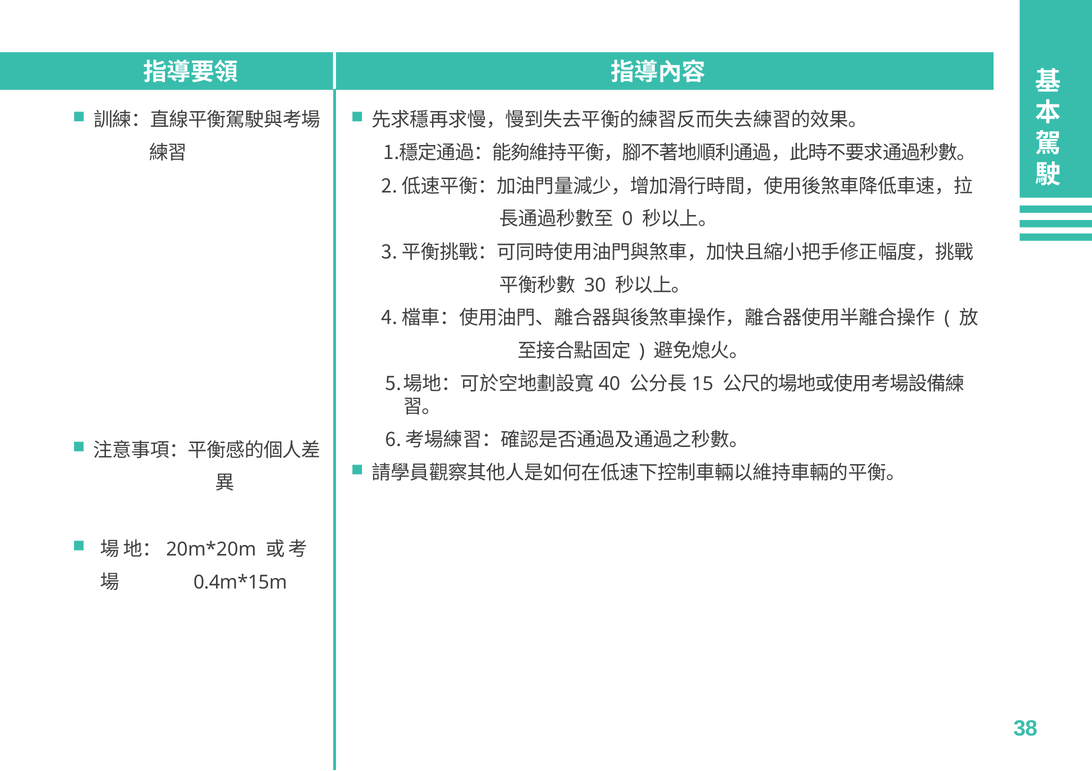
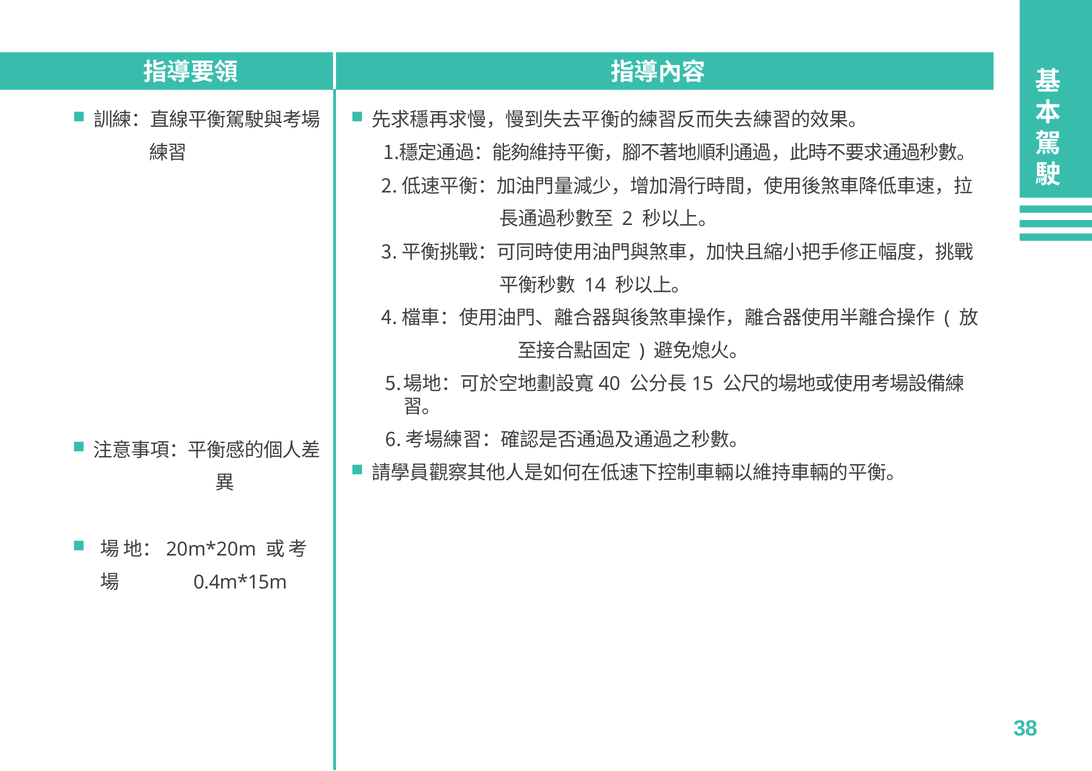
0: 0 -> 2
30: 30 -> 14
